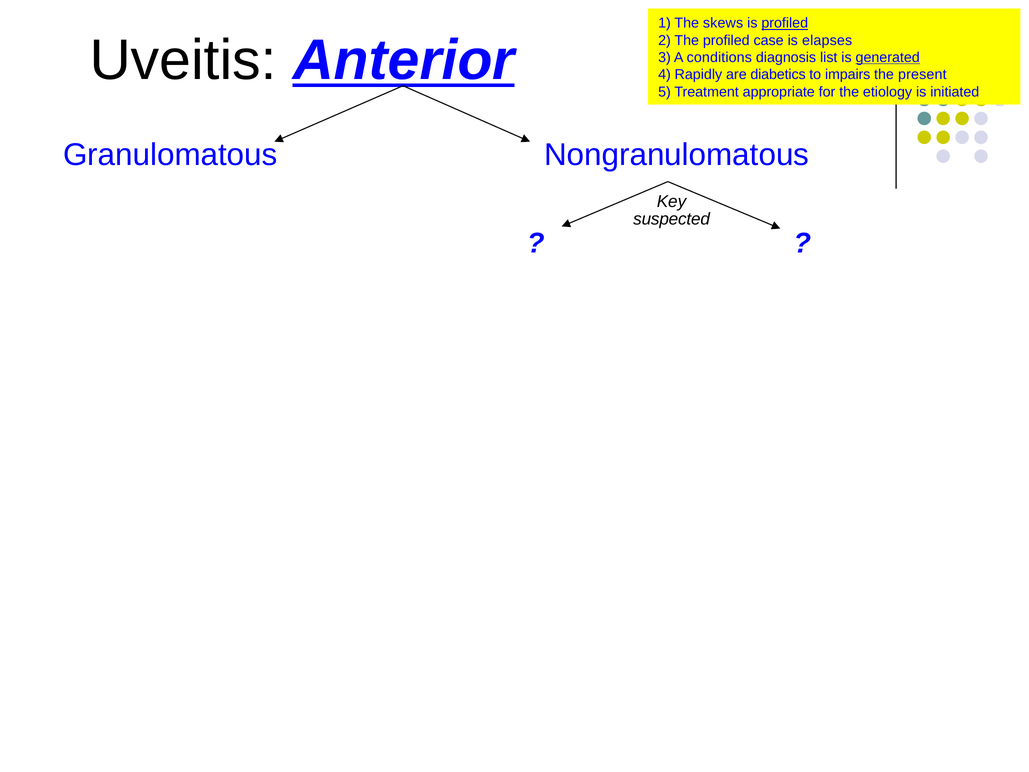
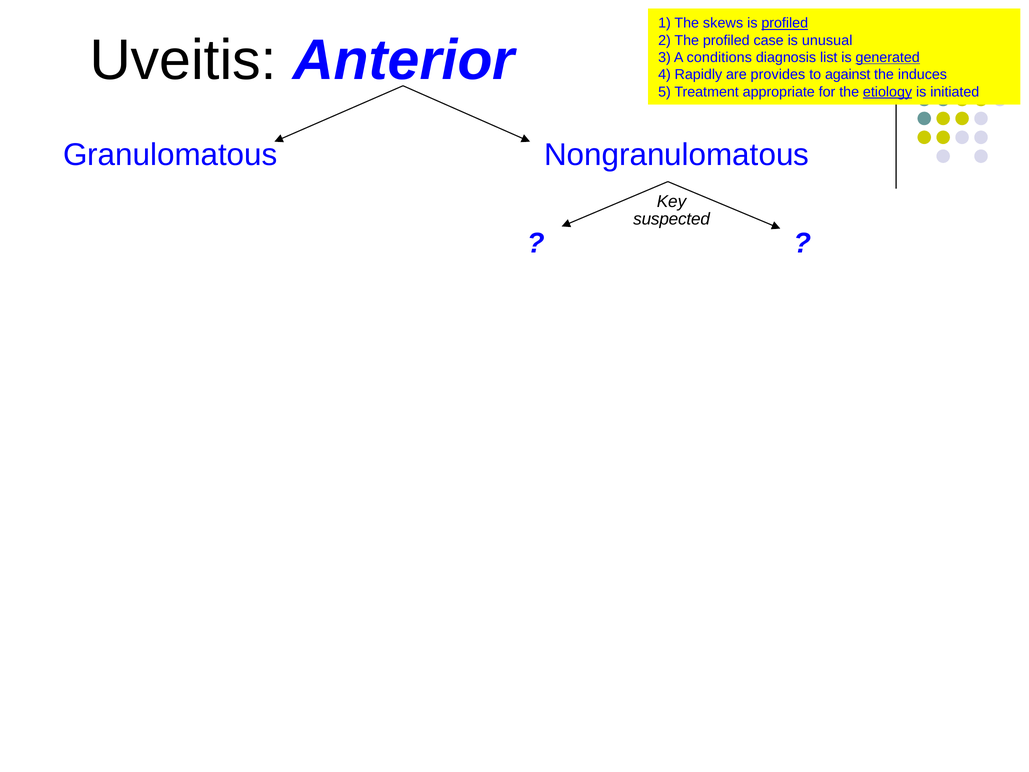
elapses: elapses -> unusual
Anterior underline: present -> none
diabetics: diabetics -> provides
impairs: impairs -> against
present: present -> induces
etiology underline: none -> present
